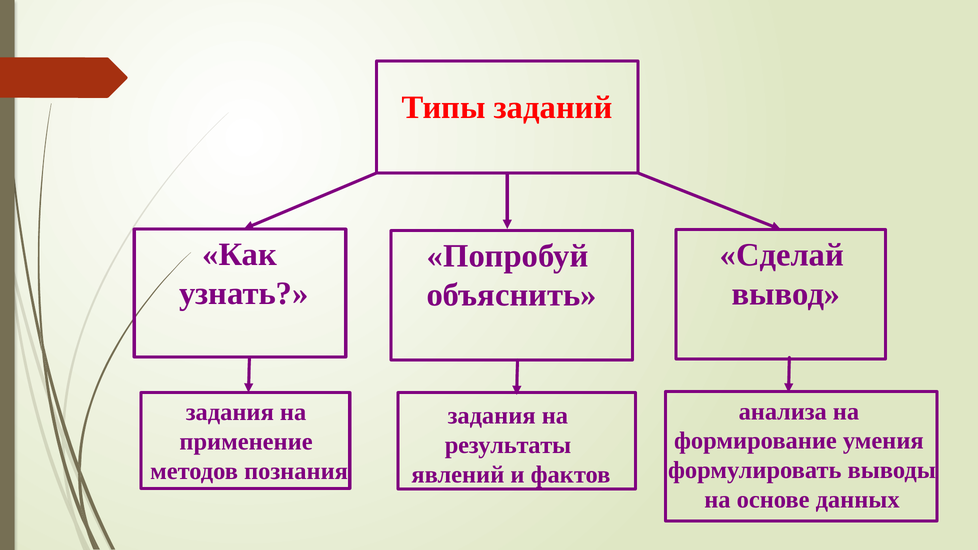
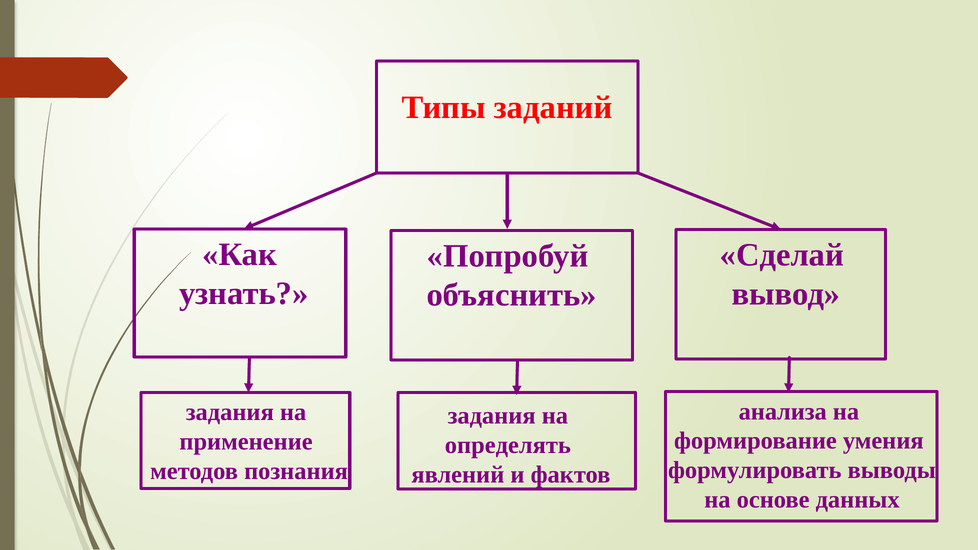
результаты: результаты -> определять
